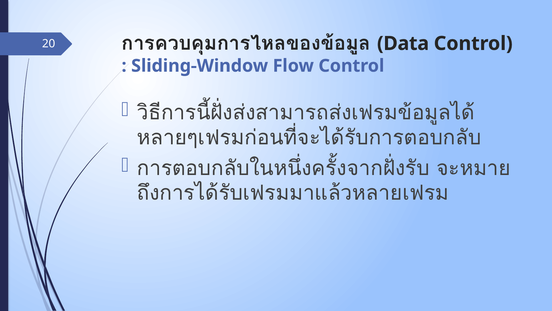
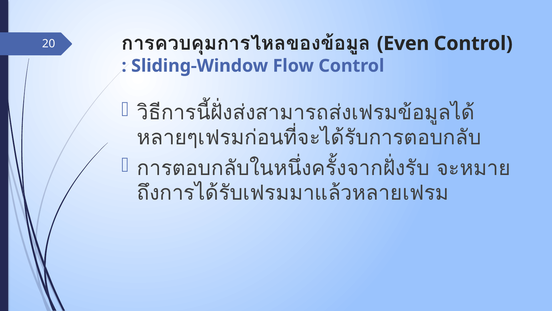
Data: Data -> Even
